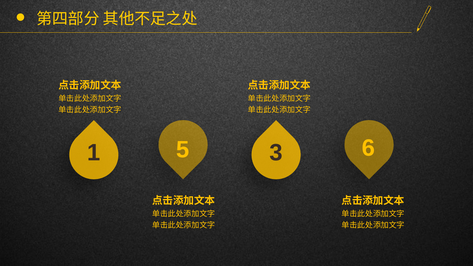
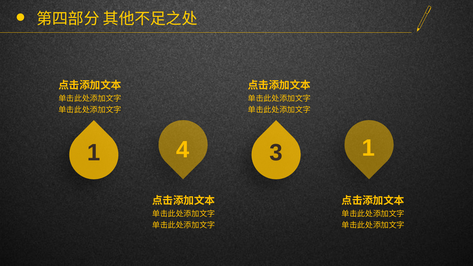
5: 5 -> 4
3 6: 6 -> 1
